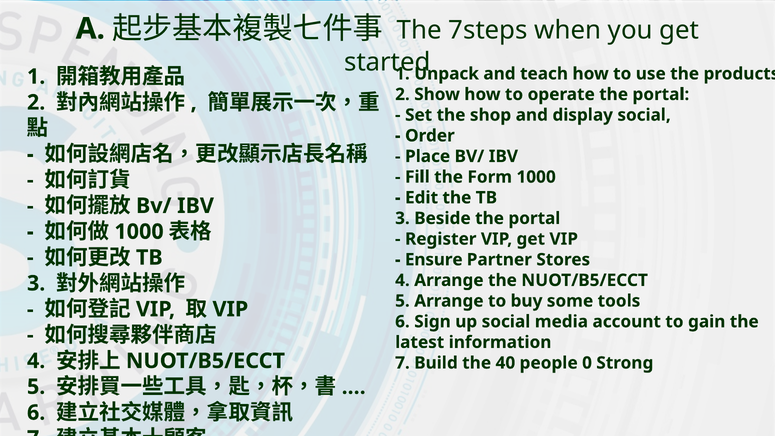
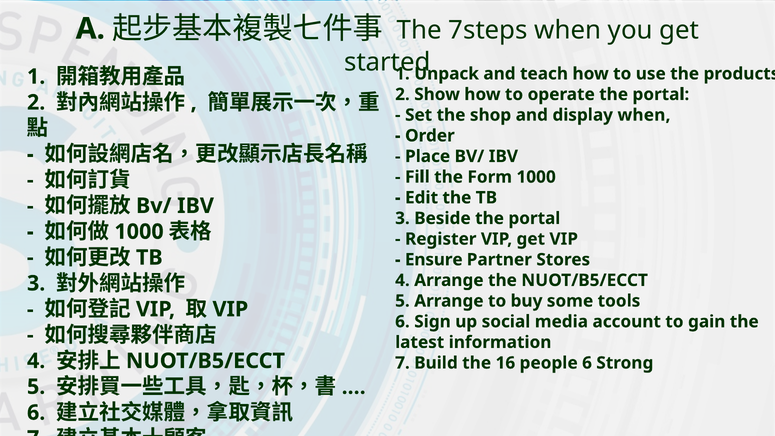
display social: social -> when
40: 40 -> 16
people 0: 0 -> 6
